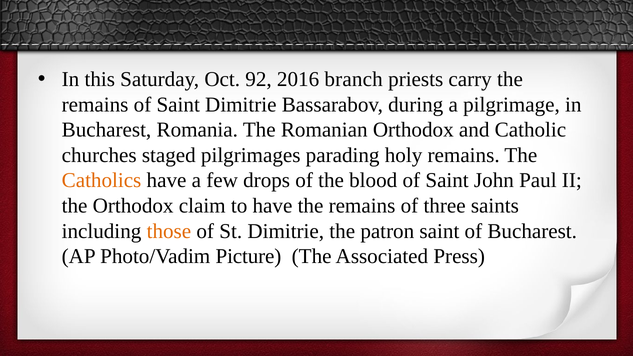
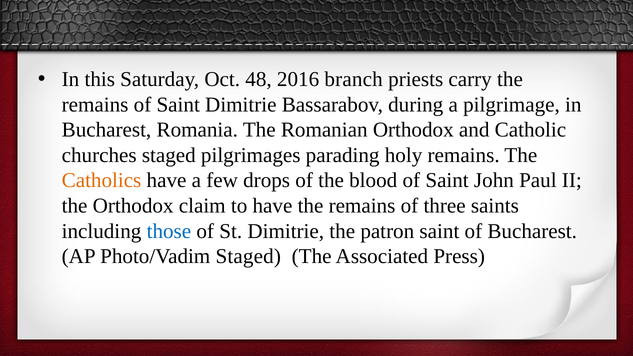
92: 92 -> 48
those colour: orange -> blue
Photo/Vadim Picture: Picture -> Staged
